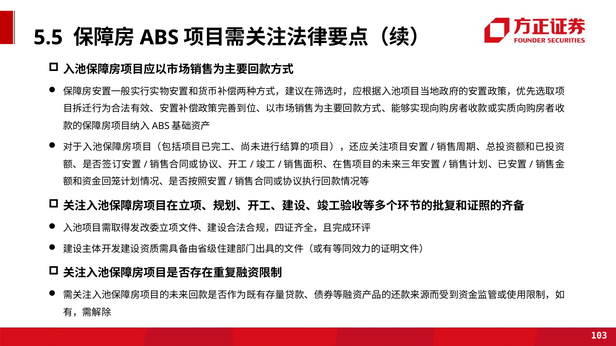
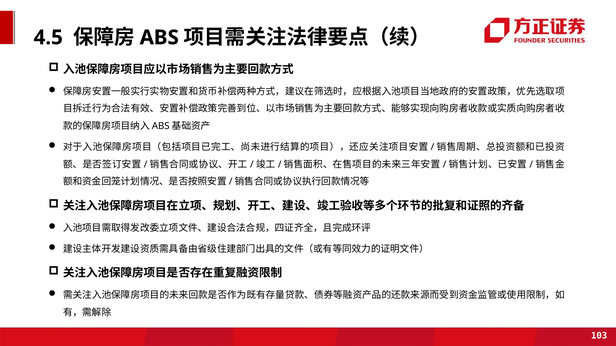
5.5: 5.5 -> 4.5
